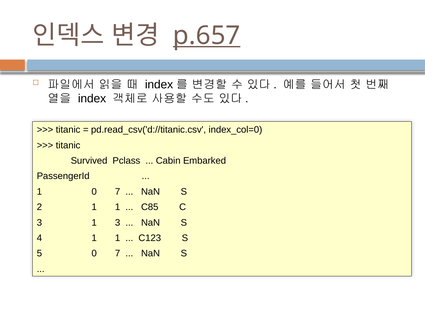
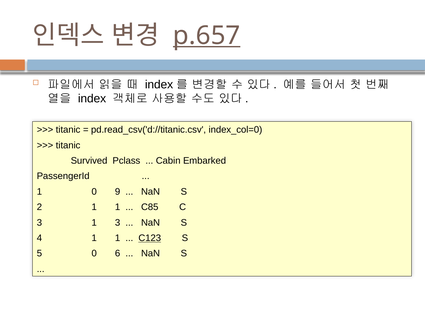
1 0 7: 7 -> 9
C123 underline: none -> present
5 0 7: 7 -> 6
